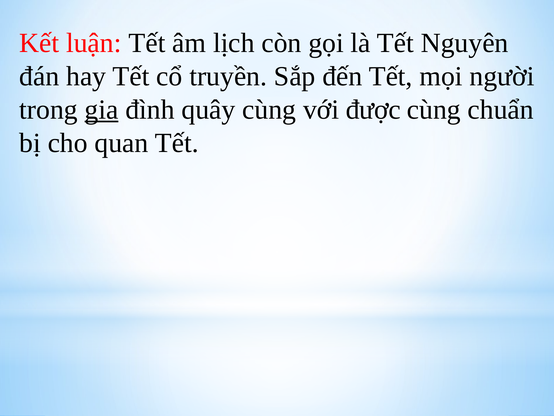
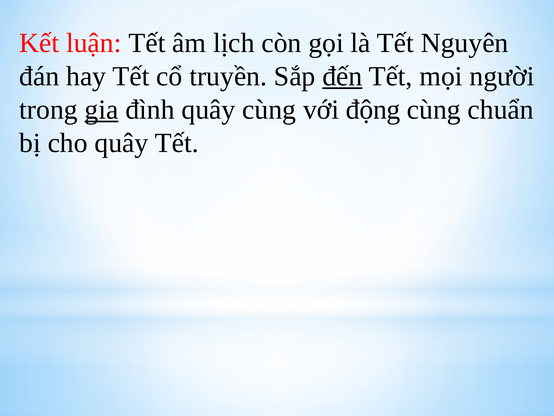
đến underline: none -> present
được: được -> động
cho quan: quan -> quây
